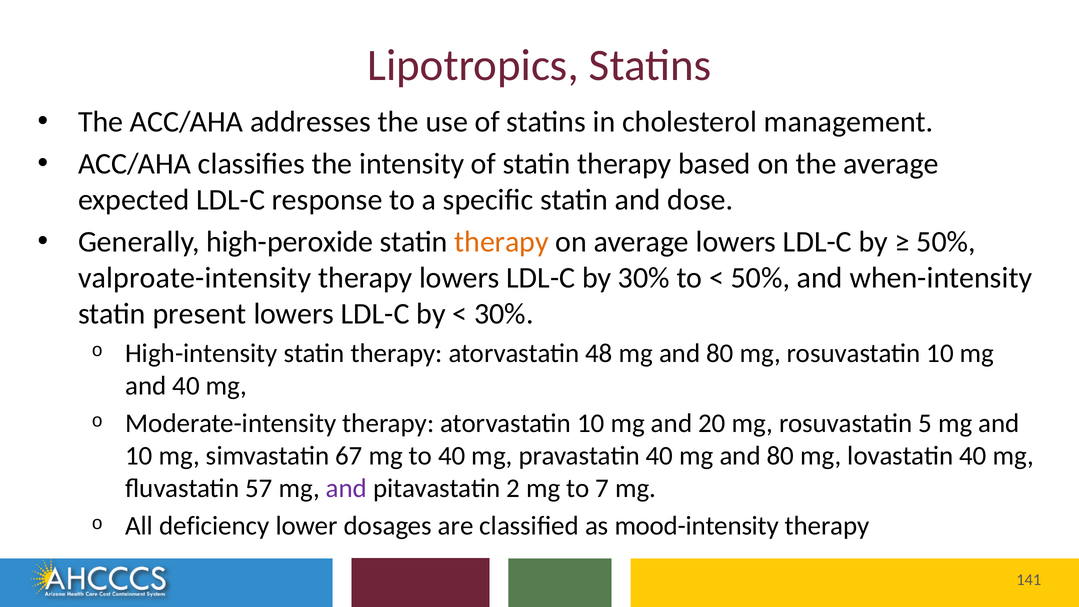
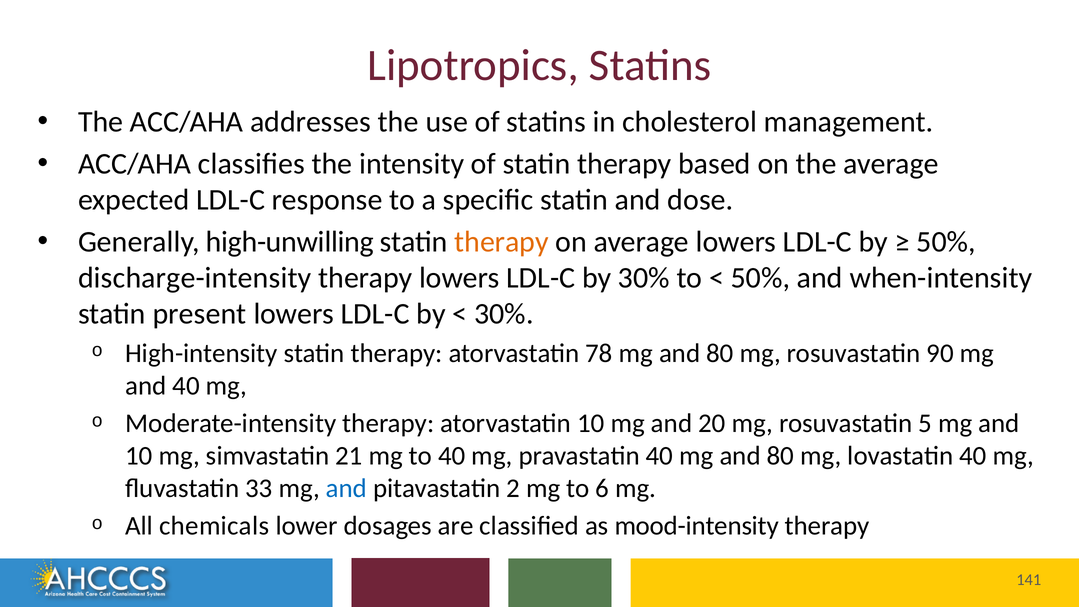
high-peroxide: high-peroxide -> high-unwilling
valproate-intensity: valproate-intensity -> discharge-intensity
48: 48 -> 78
rosuvastatin 10: 10 -> 90
67: 67 -> 21
57: 57 -> 33
and at (347, 488) colour: purple -> blue
7: 7 -> 6
deficiency: deficiency -> chemicals
